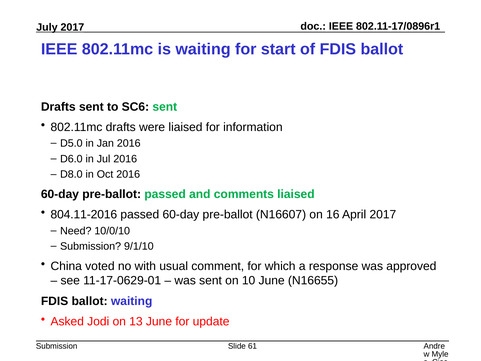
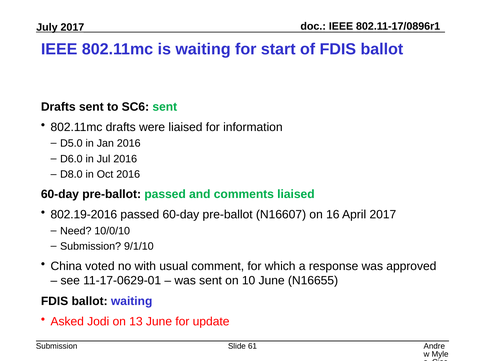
804.11-2016: 804.11-2016 -> 802.19-2016
